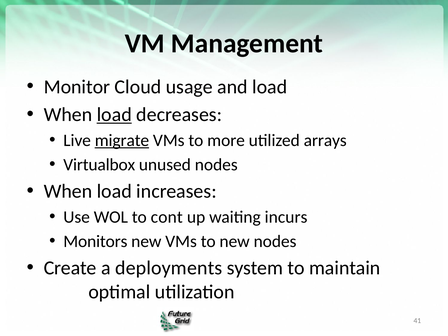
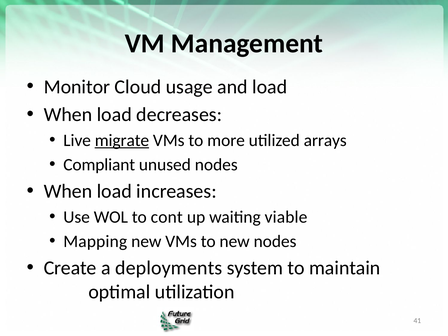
load at (114, 115) underline: present -> none
Virtualbox: Virtualbox -> Compliant
incurs: incurs -> viable
Monitors: Monitors -> Mapping
